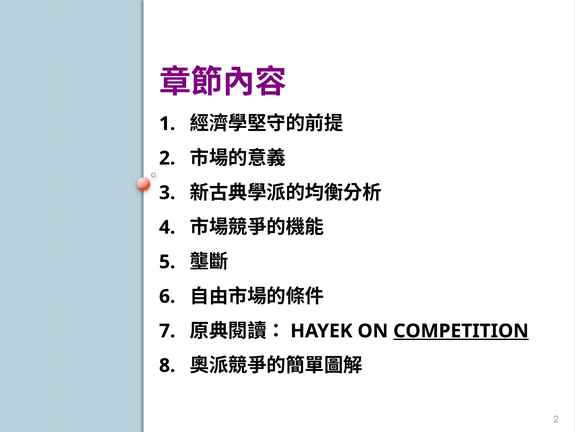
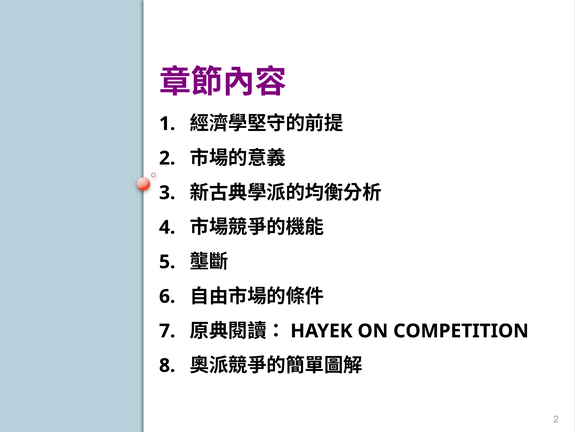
COMPETITION underline: present -> none
